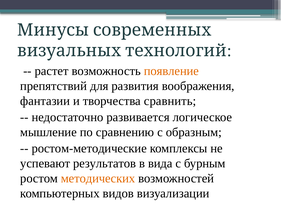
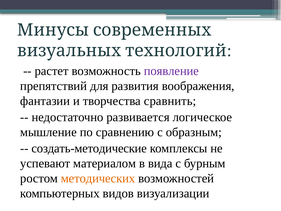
появление colour: orange -> purple
ростом-методические: ростом-методические -> создать-методические
результатов: результатов -> материалом
